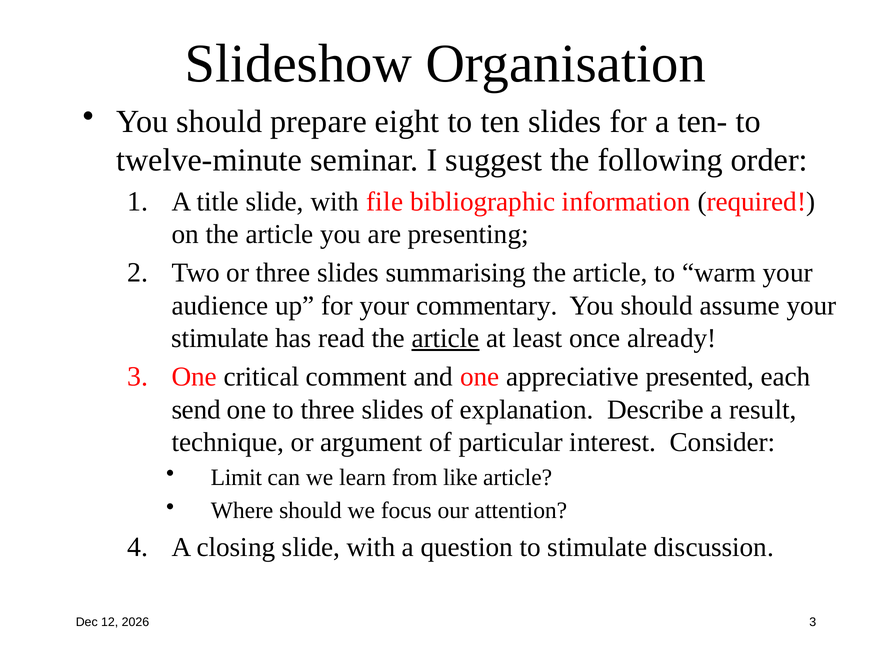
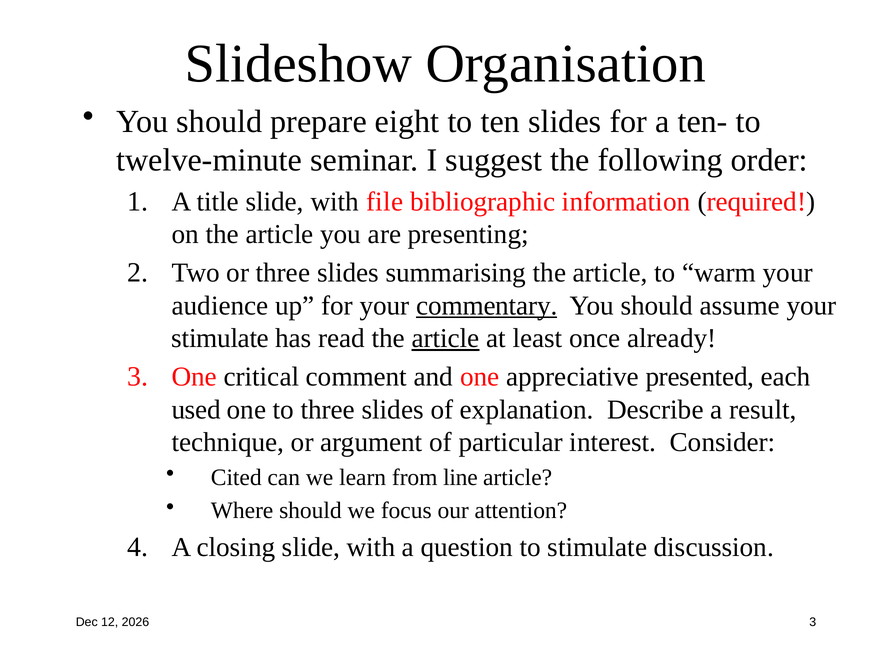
commentary underline: none -> present
send: send -> used
Limit: Limit -> Cited
like: like -> line
